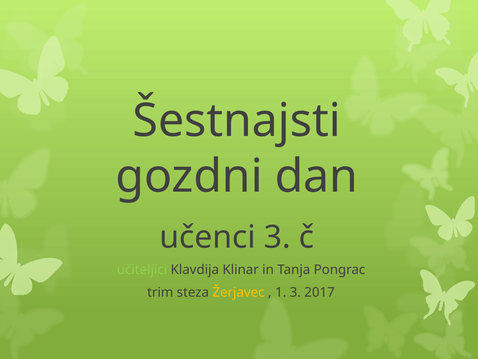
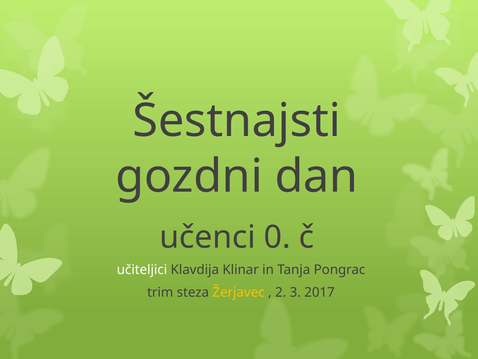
učenci 3: 3 -> 0
učiteljici colour: light green -> white
1: 1 -> 2
